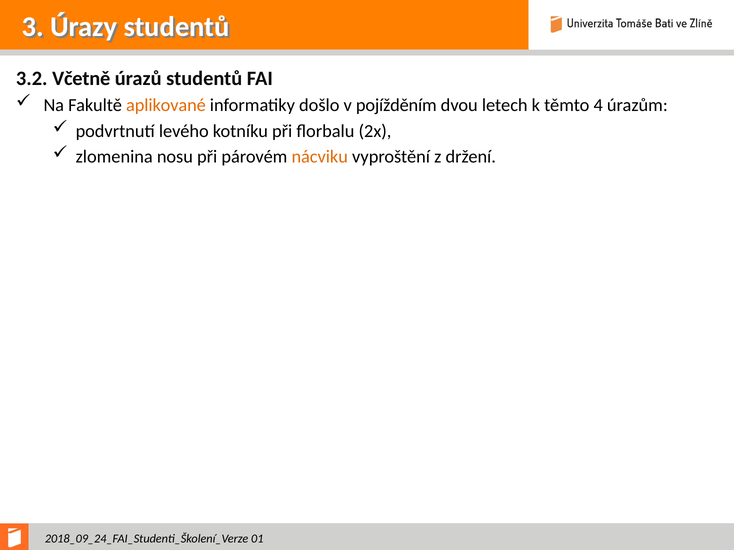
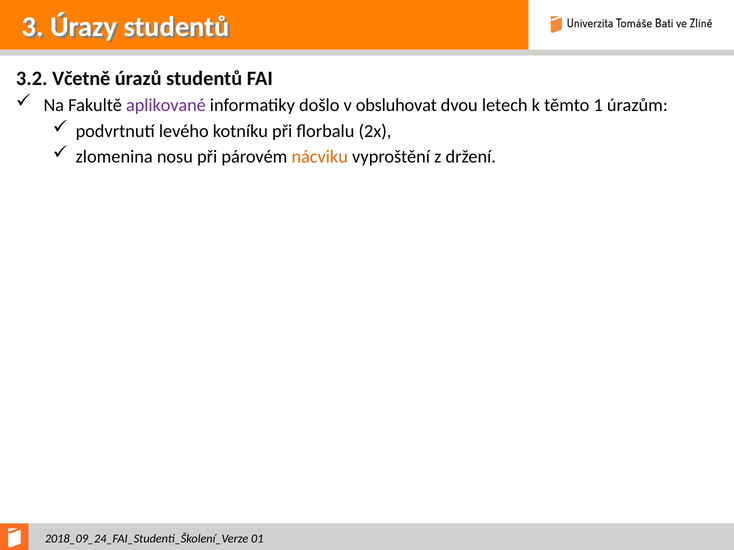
aplikované colour: orange -> purple
pojížděním: pojížděním -> obsluhovat
4: 4 -> 1
